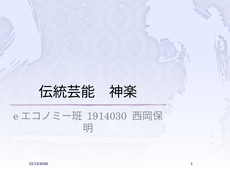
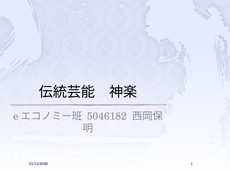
1914030: 1914030 -> 5046182
